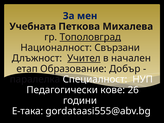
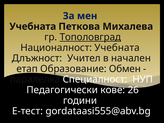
Националност Свързани: Свързани -> Учебната
Учител underline: present -> none
Добър: Добър -> Обмен
E-така: E-така -> E-тест
